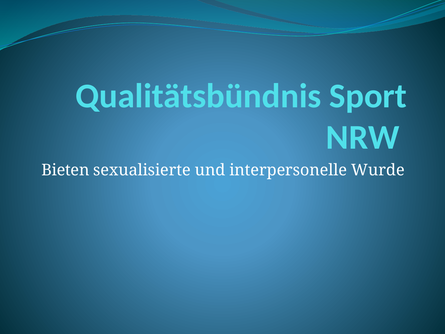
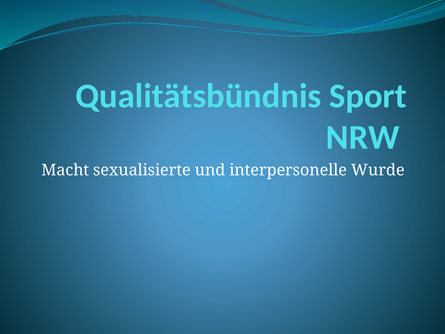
Bieten: Bieten -> Macht
